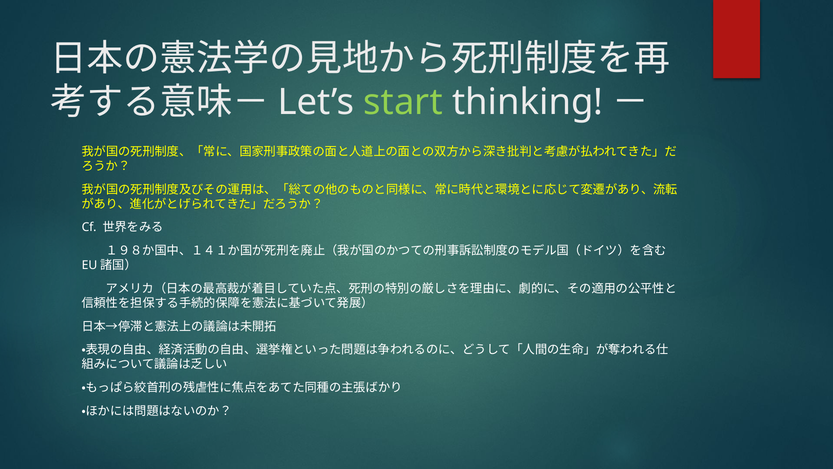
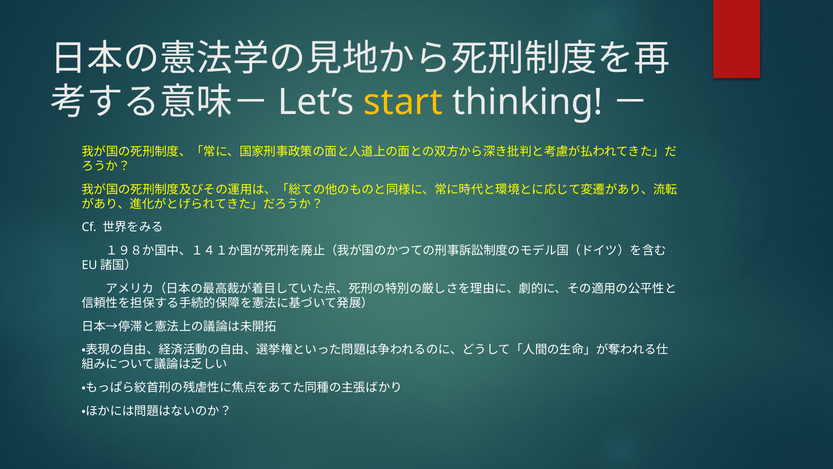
start colour: light green -> yellow
